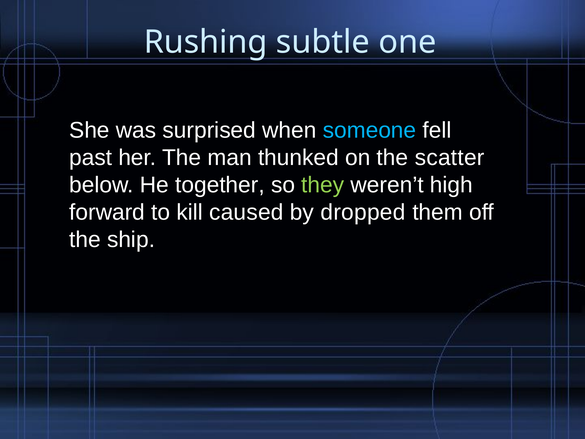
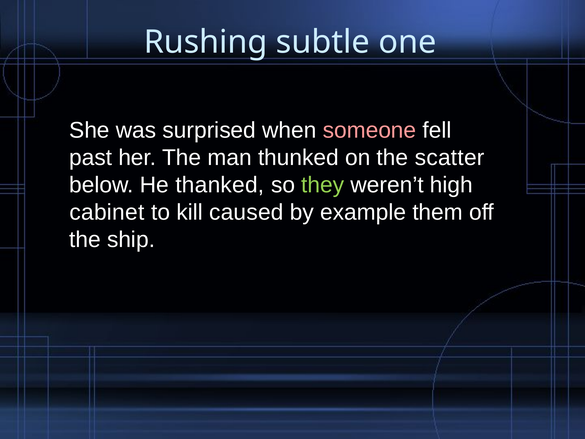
someone colour: light blue -> pink
together: together -> thanked
forward: forward -> cabinet
dropped: dropped -> example
